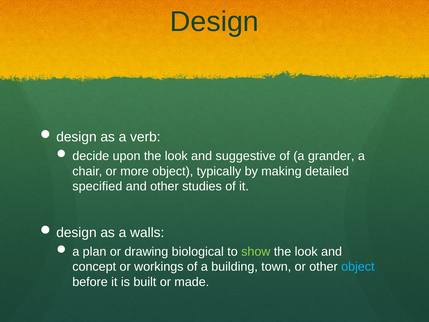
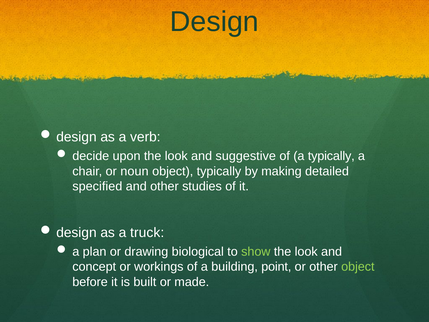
a grander: grander -> typically
more: more -> noun
walls: walls -> truck
town: town -> point
object at (358, 267) colour: light blue -> light green
